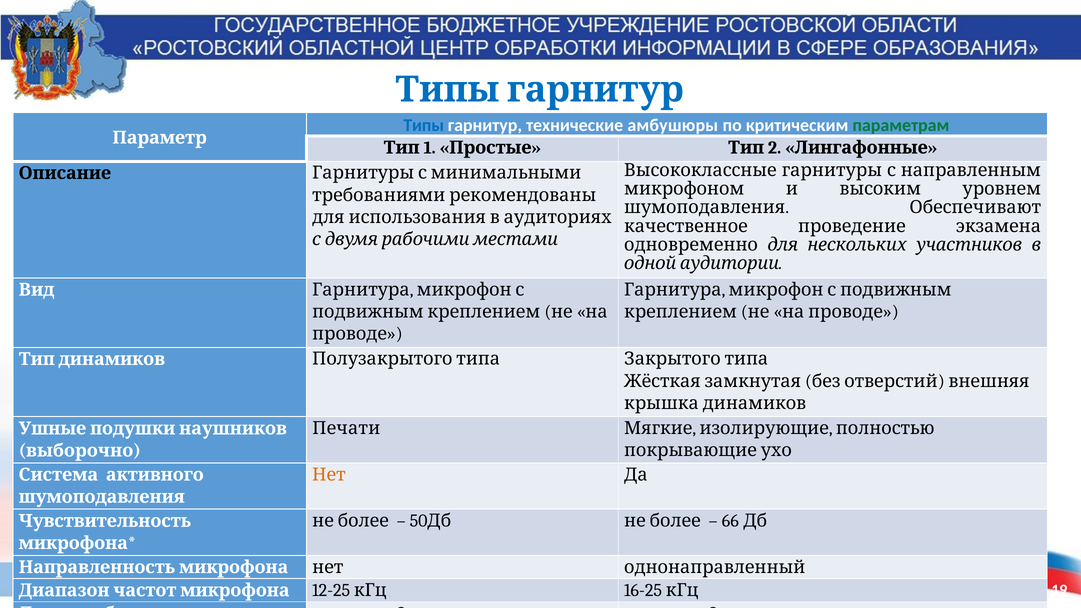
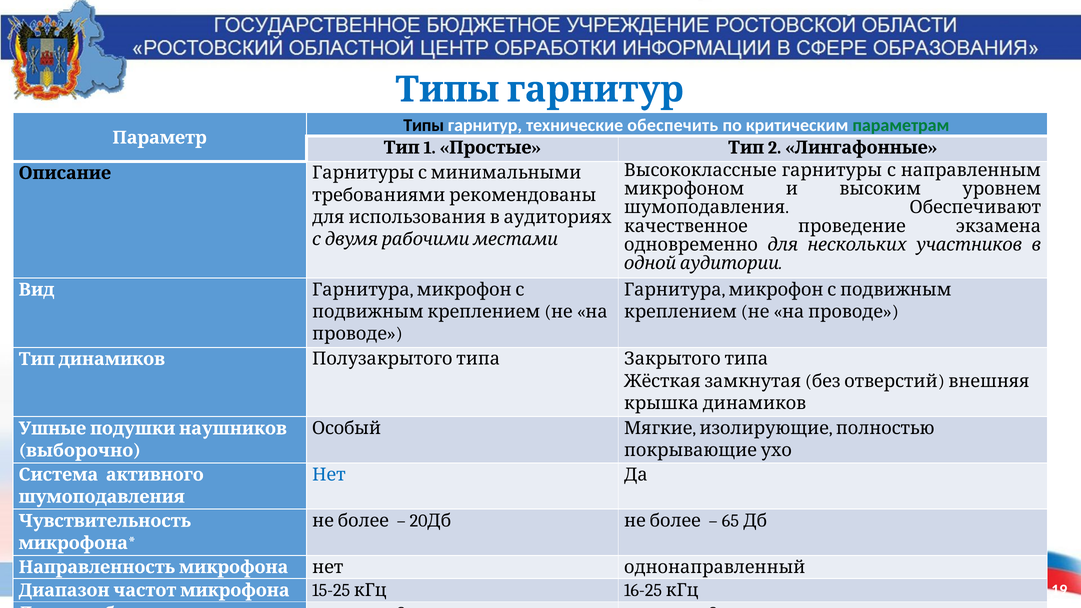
Типы colour: blue -> black
амбушюры: амбушюры -> обеспечить
Печати: Печати -> Особый
Нет at (329, 475) colour: orange -> blue
50: 50 -> 20
66: 66 -> 65
12-25: 12-25 -> 15-25
